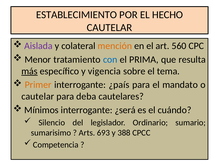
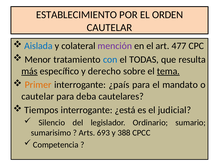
HECHO: HECHO -> ORDEN
Aislada colour: purple -> blue
mención colour: orange -> purple
560: 560 -> 477
PRIMA: PRIMA -> TODAS
vigencia: vigencia -> derecho
tema underline: none -> present
Mínimos: Mínimos -> Tiempos
¿será: ¿será -> ¿está
cuándo: cuándo -> judicial
